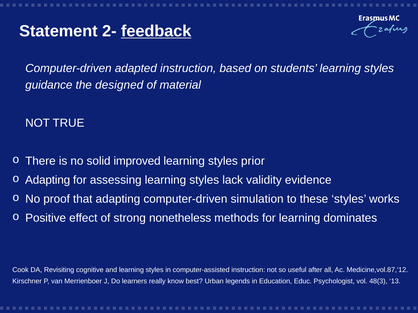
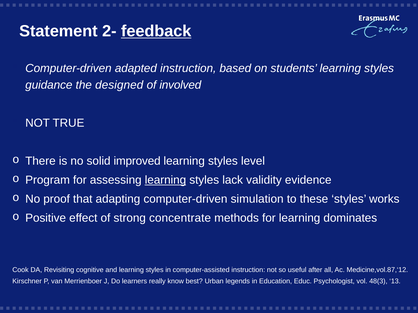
material: material -> involved
prior: prior -> level
Adapting at (48, 180): Adapting -> Program
learning at (165, 180) underline: none -> present
nonetheless: nonetheless -> concentrate
